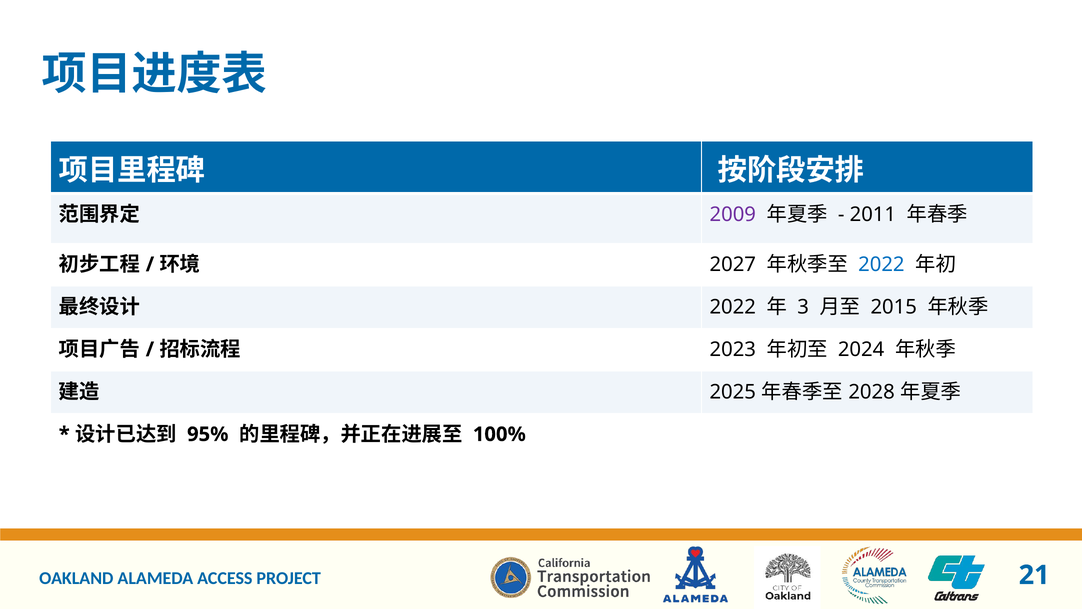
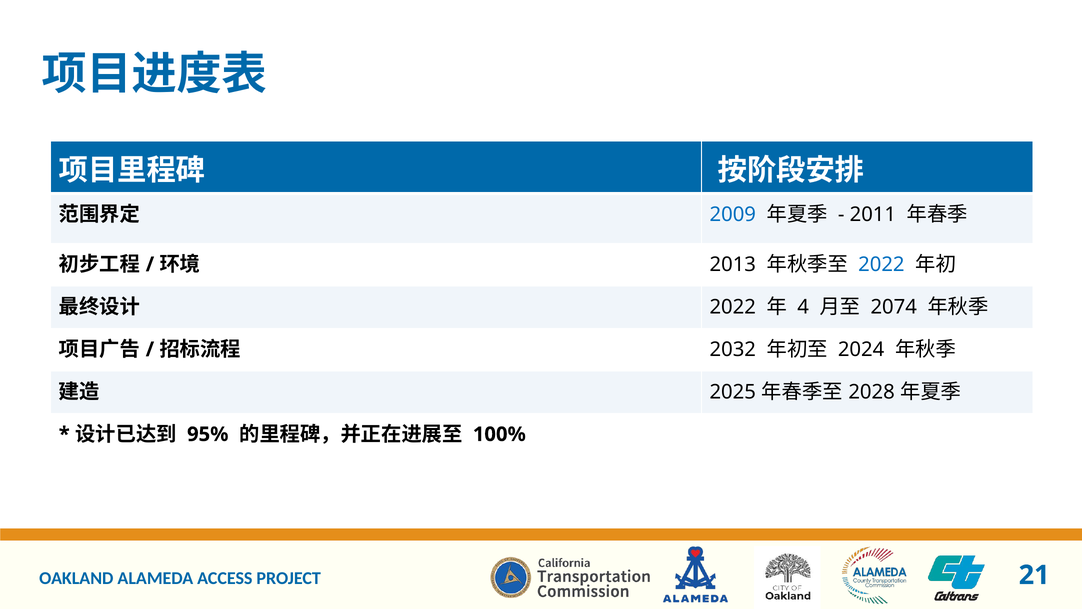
2009 colour: purple -> blue
2027: 2027 -> 2013
3: 3 -> 4
2015: 2015 -> 2074
2023: 2023 -> 2032
